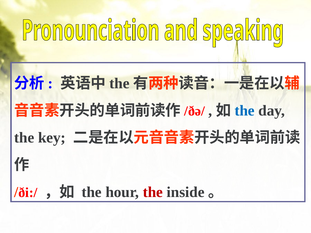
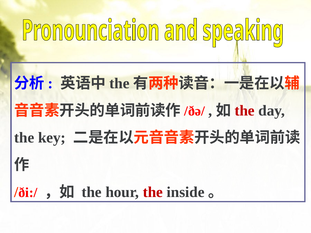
the at (245, 111) colour: blue -> red
